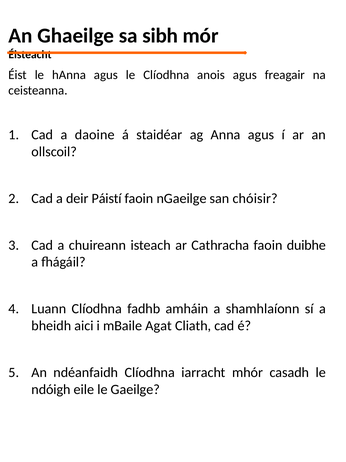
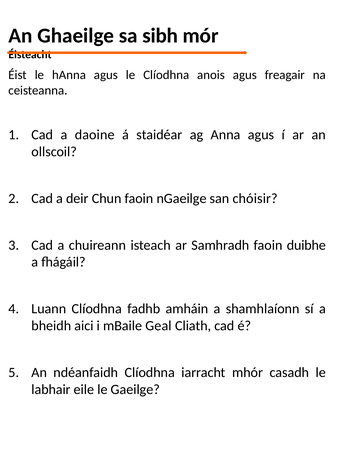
Páistí: Páistí -> Chun
Cathracha: Cathracha -> Samhradh
Agat: Agat -> Geal
ndóigh: ndóigh -> labhair
